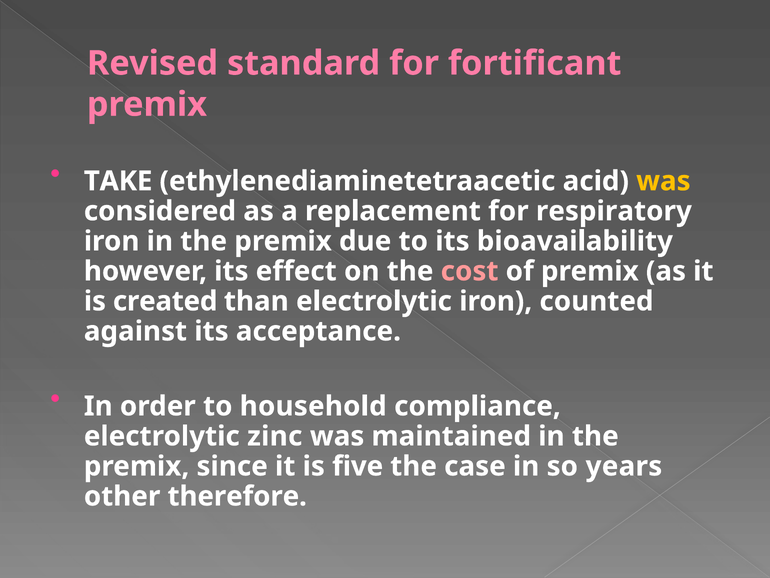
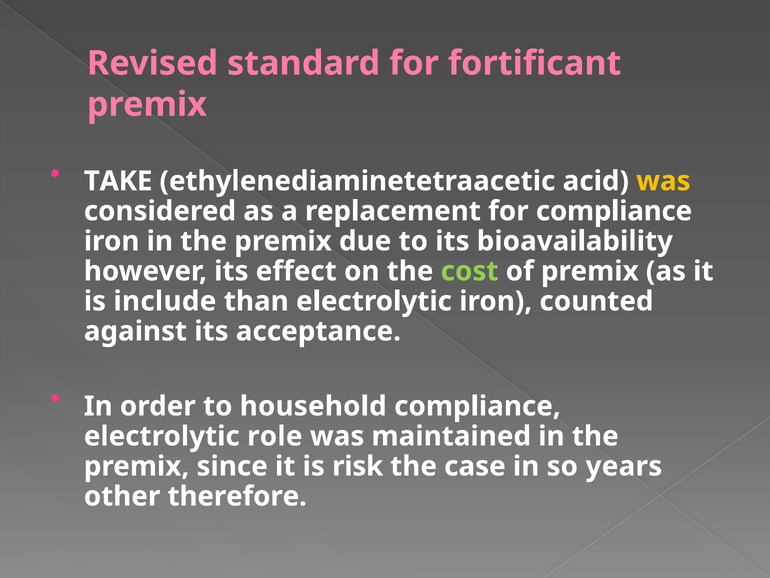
for respiratory: respiratory -> compliance
cost colour: pink -> light green
created: created -> include
zinc: zinc -> role
five: five -> risk
